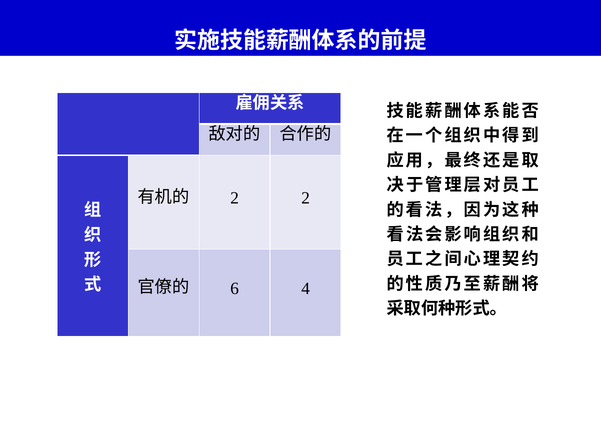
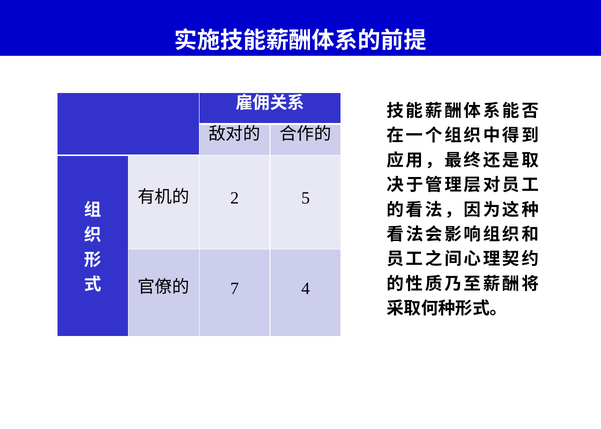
2 2: 2 -> 5
6: 6 -> 7
